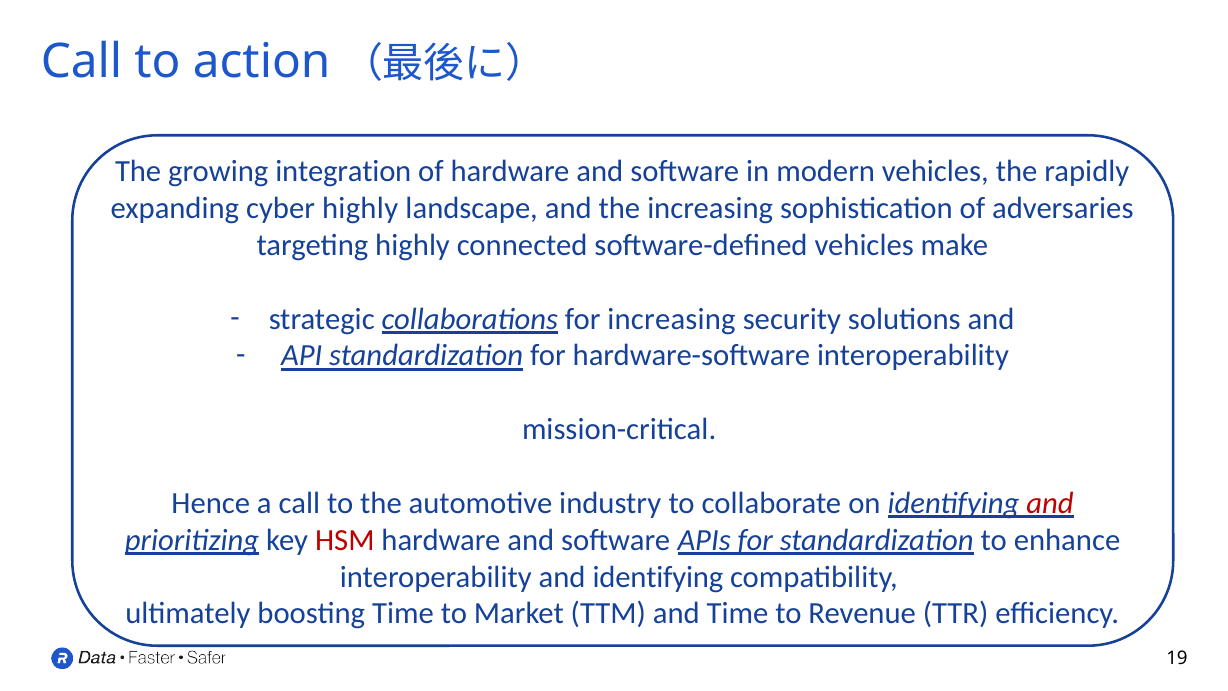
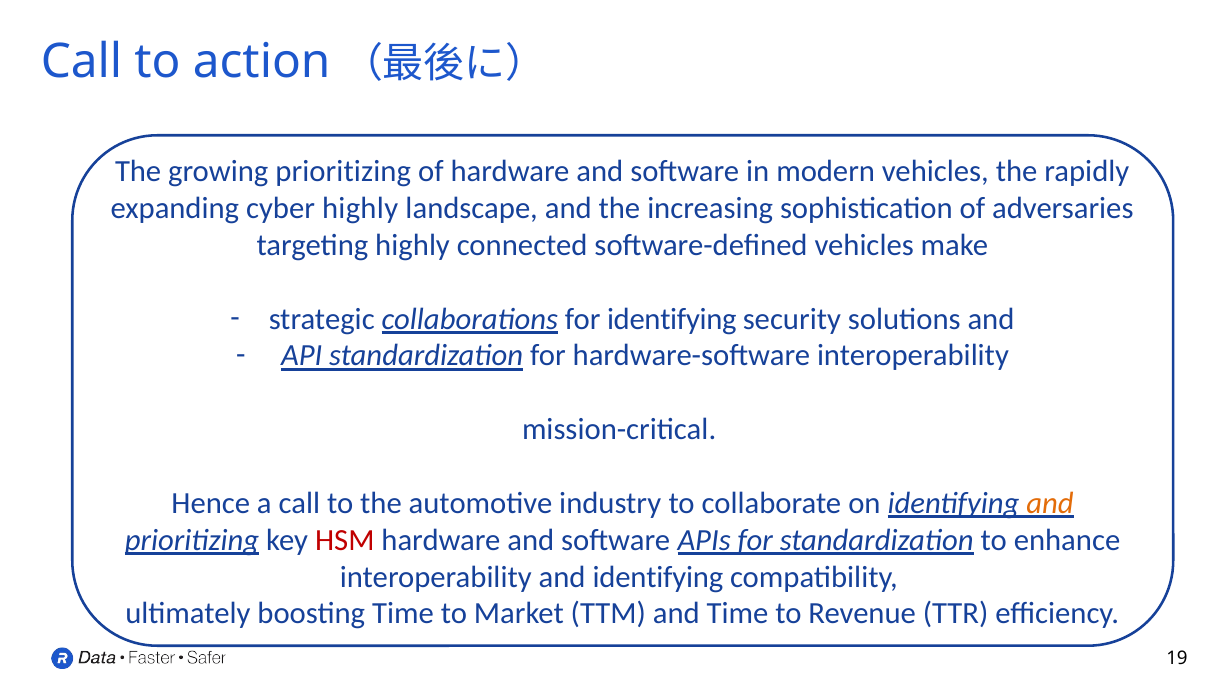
growing integration: integration -> prioritizing
for increasing: increasing -> identifying
and at (1050, 503) colour: red -> orange
